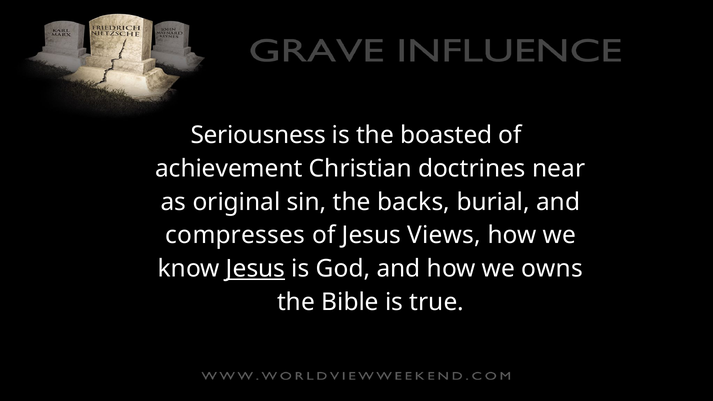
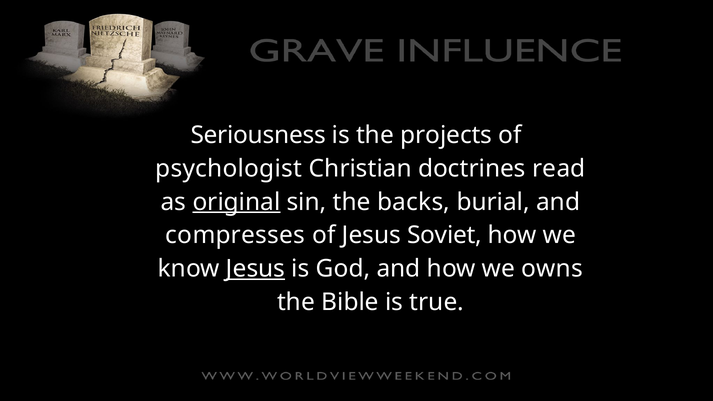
boasted: boasted -> projects
achievement: achievement -> psychologist
near: near -> read
original underline: none -> present
Views: Views -> Soviet
